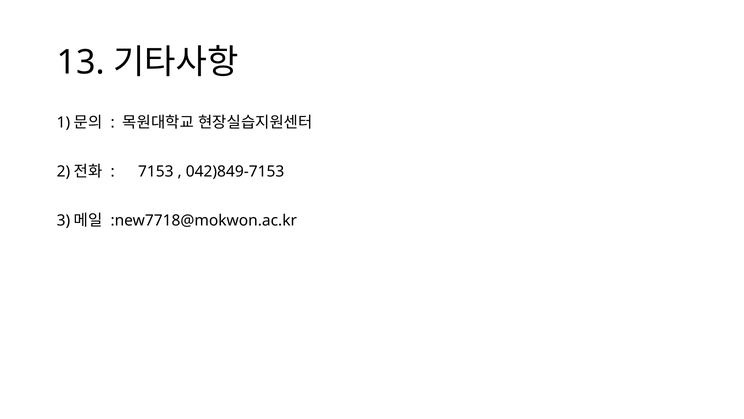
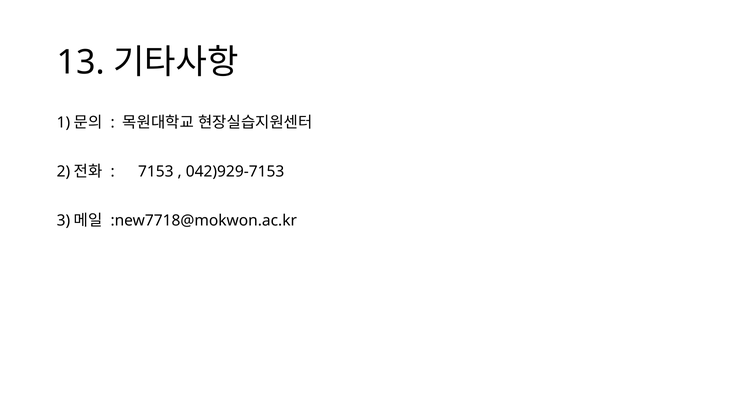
042)849-7153: 042)849-7153 -> 042)929-7153
